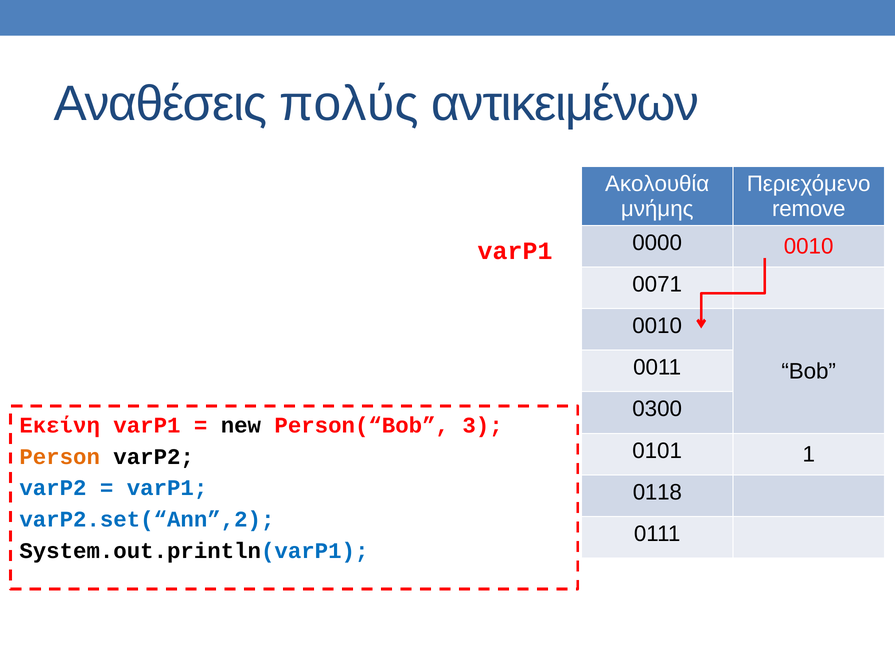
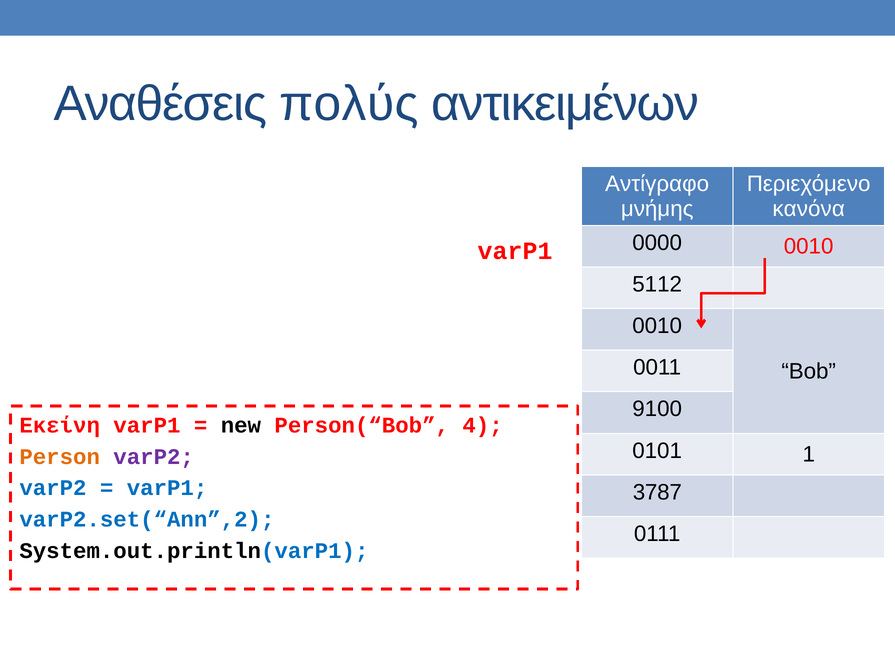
Ακολουθία: Ακολουθία -> Αντίγραφο
remove: remove -> κανόνα
0071: 0071 -> 5112
0300: 0300 -> 9100
3: 3 -> 4
varP2 at (154, 457) colour: black -> purple
0118: 0118 -> 3787
